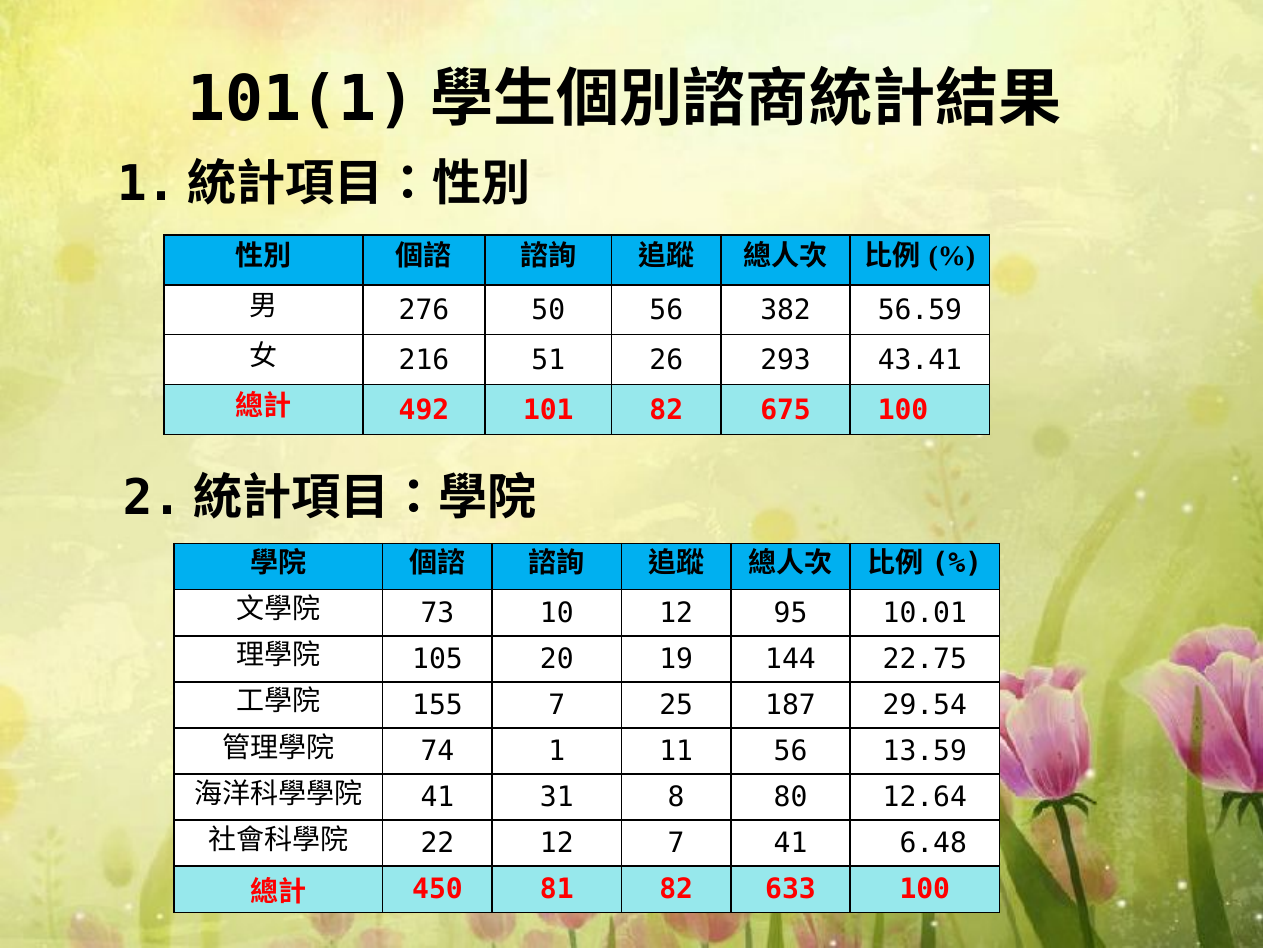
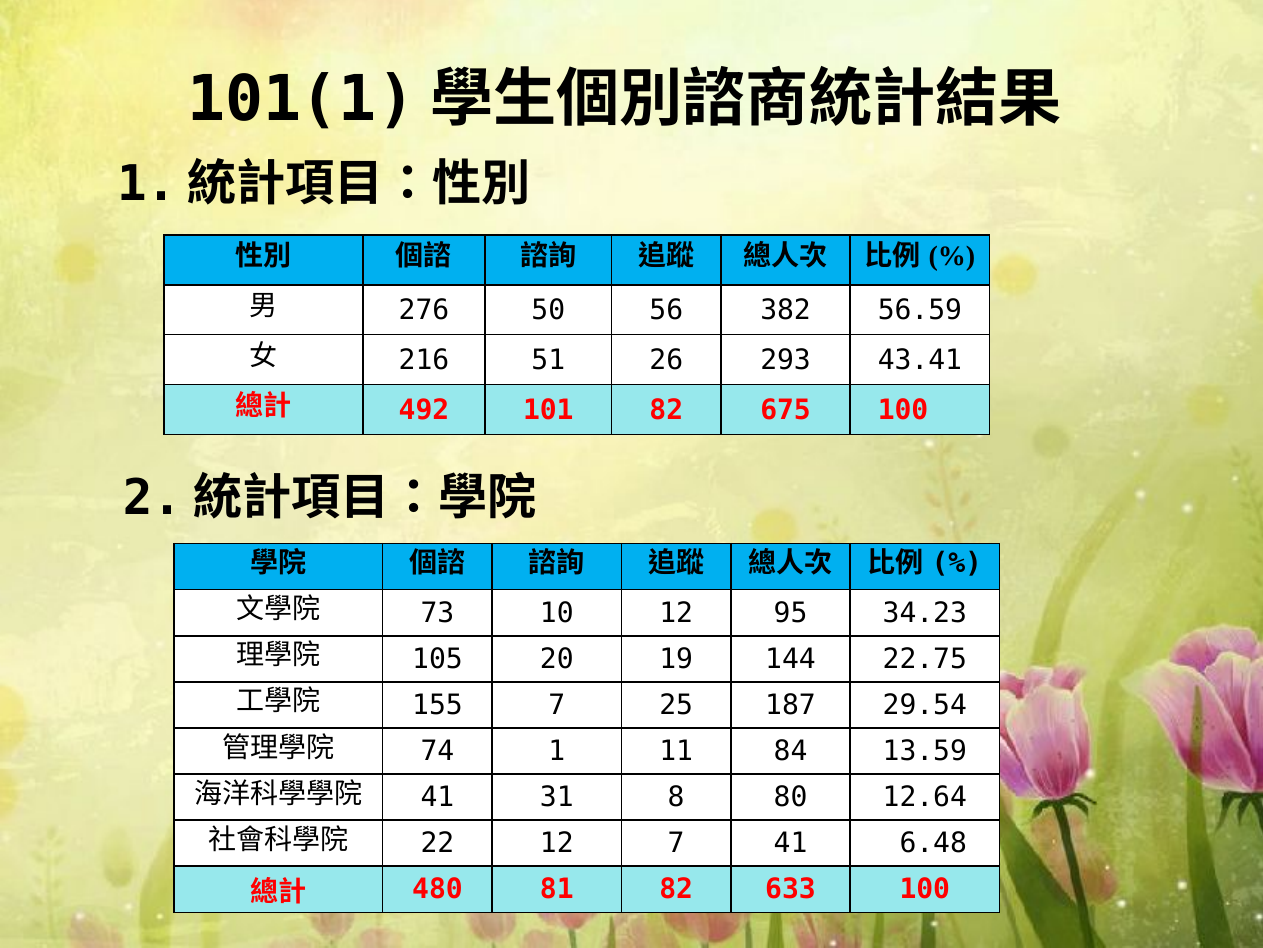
10.01: 10.01 -> 34.23
11 56: 56 -> 84
450: 450 -> 480
